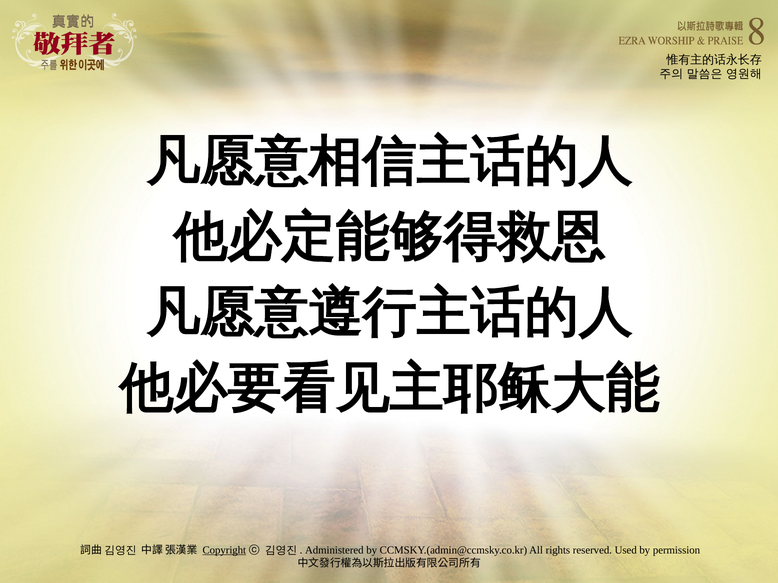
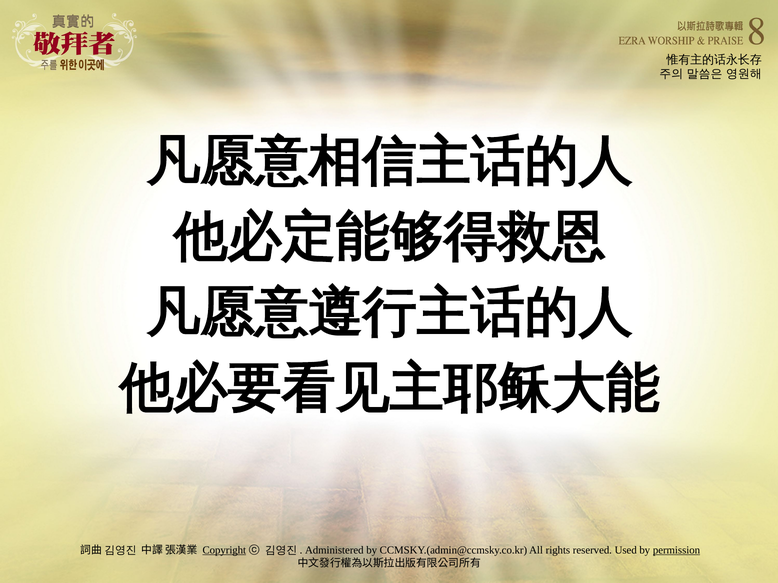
permission underline: none -> present
